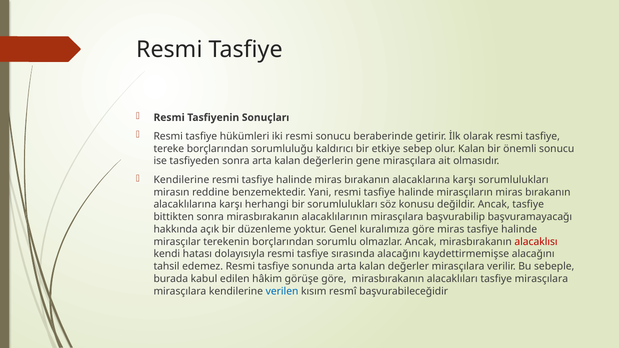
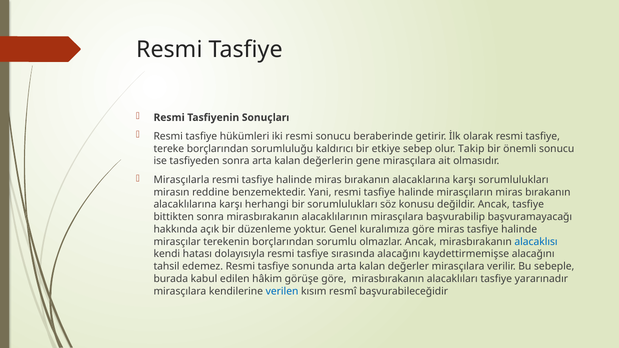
olur Kalan: Kalan -> Takip
Kendilerine at (181, 180): Kendilerine -> Mirasçılarla
alacaklısı colour: red -> blue
tasfiye mirasçılara: mirasçılara -> yararınadır
